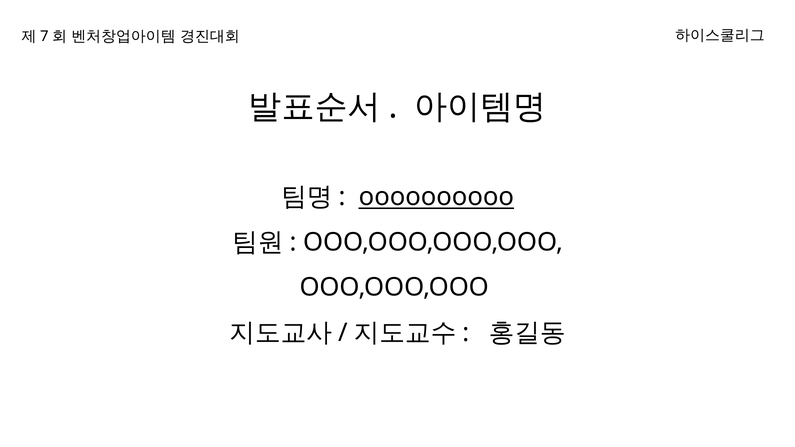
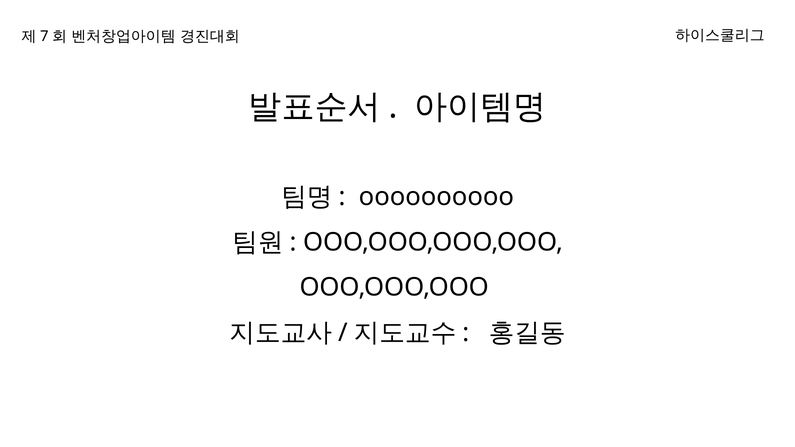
oooooooooo underline: present -> none
